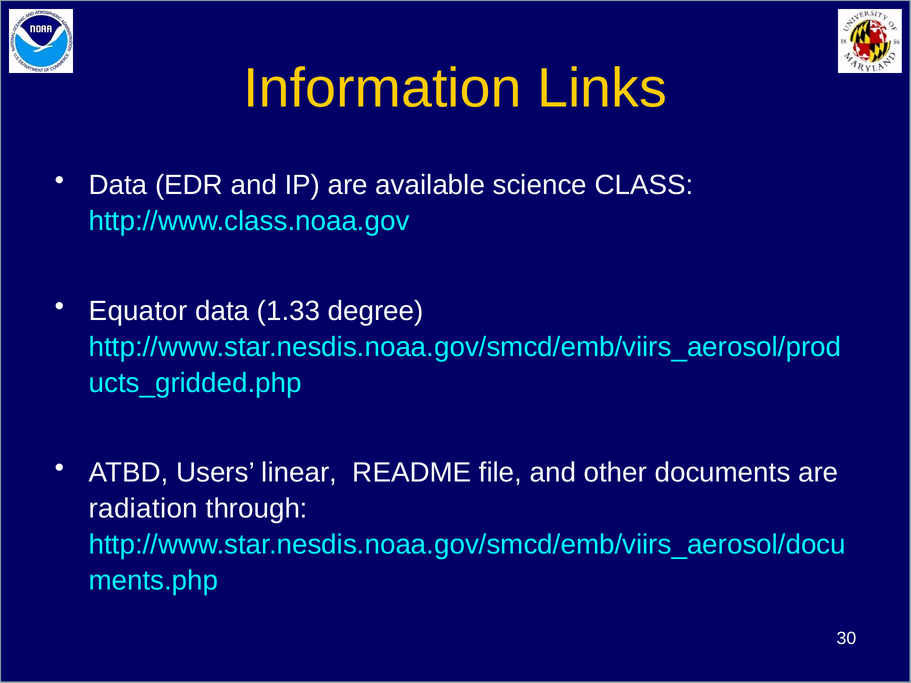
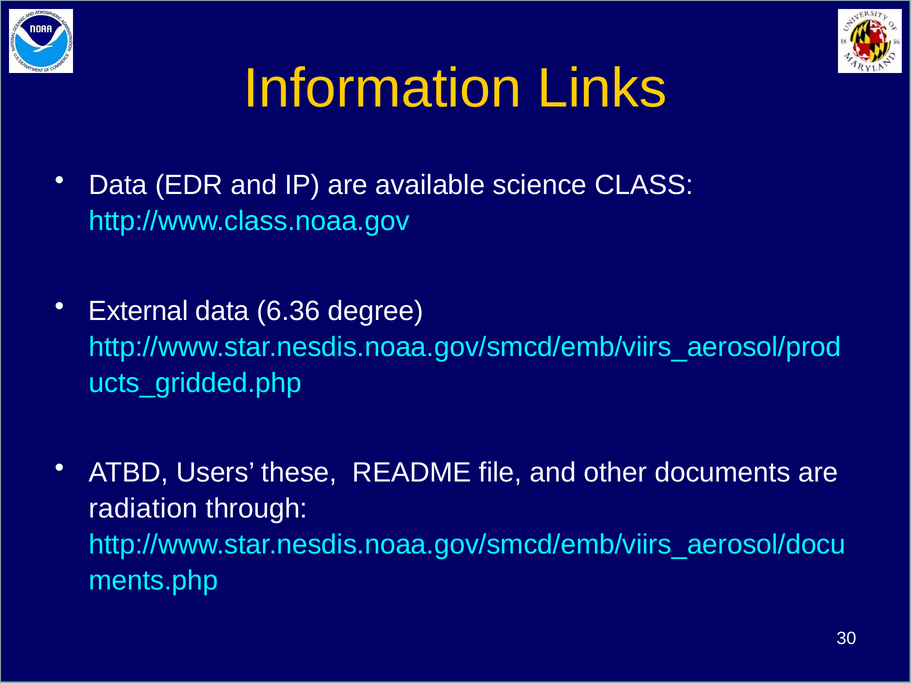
Equator: Equator -> External
1.33: 1.33 -> 6.36
linear: linear -> these
